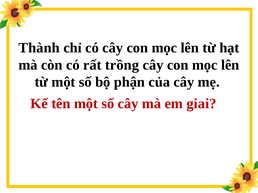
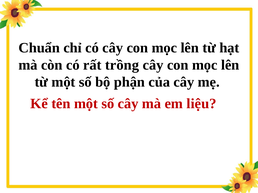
Thành: Thành -> Chuẩn
giai: giai -> liệu
